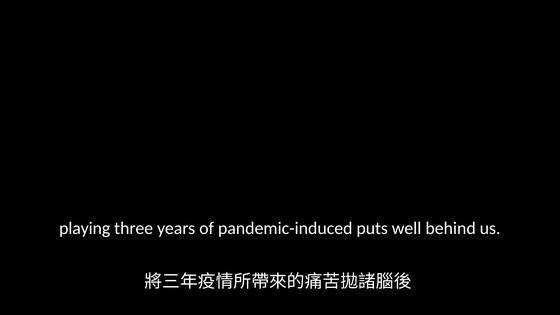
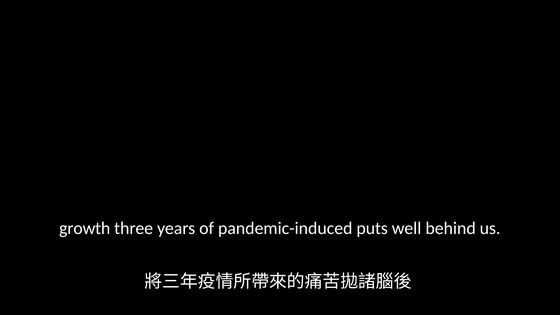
playing: playing -> growth
